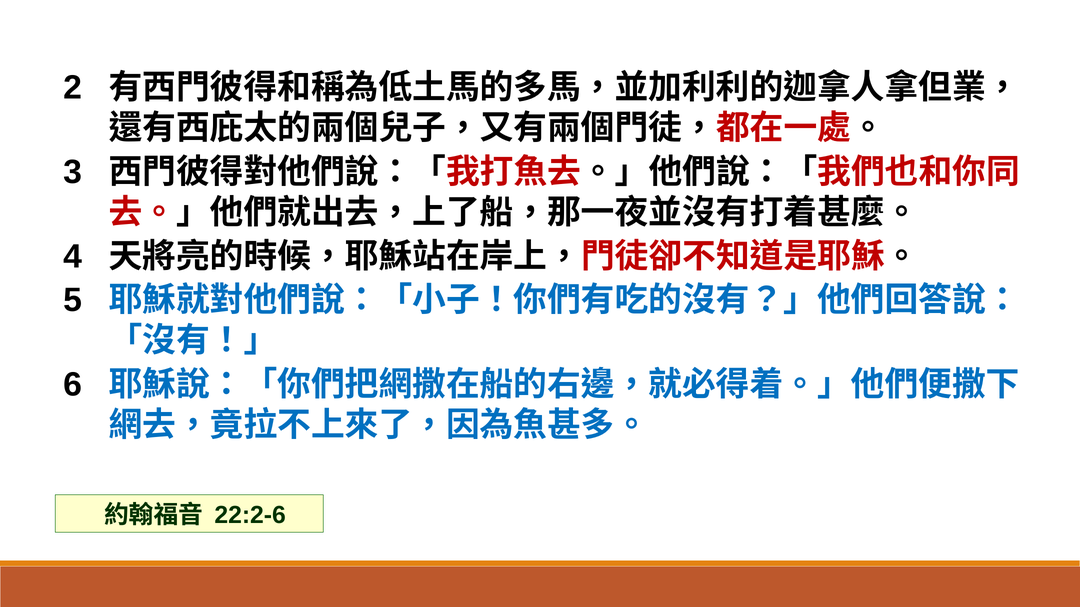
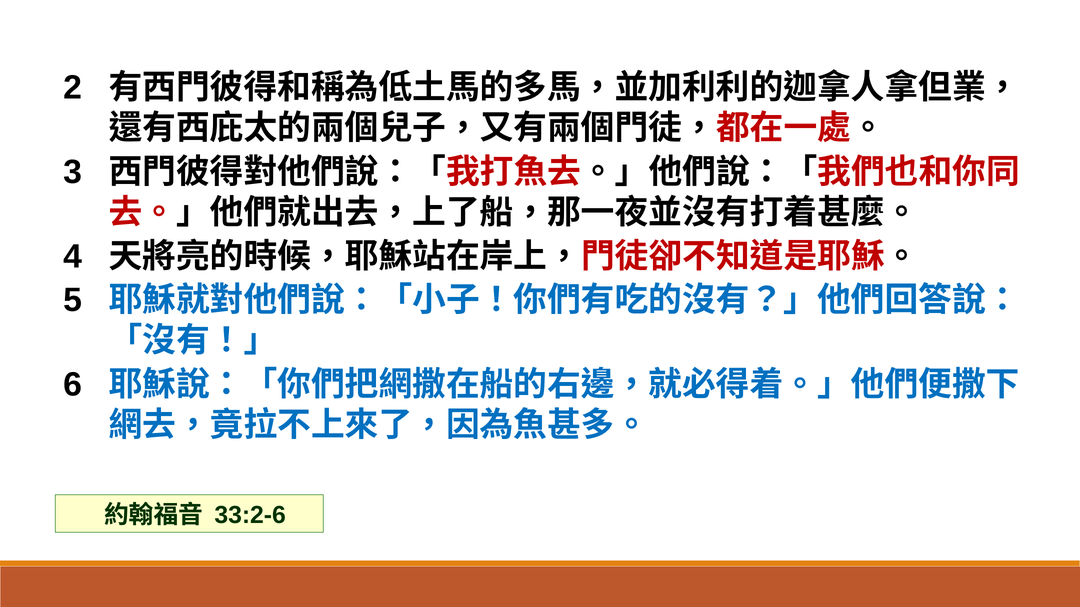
22:2-6: 22:2-6 -> 33:2-6
